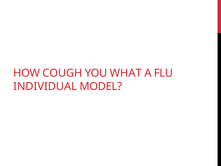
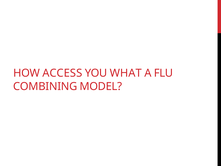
COUGH: COUGH -> ACCESS
INDIVIDUAL: INDIVIDUAL -> COMBINING
